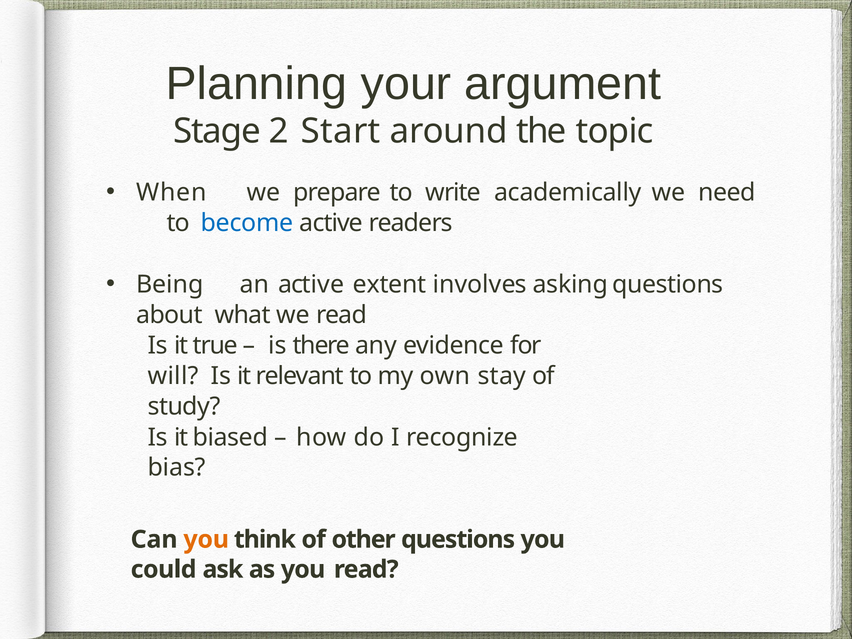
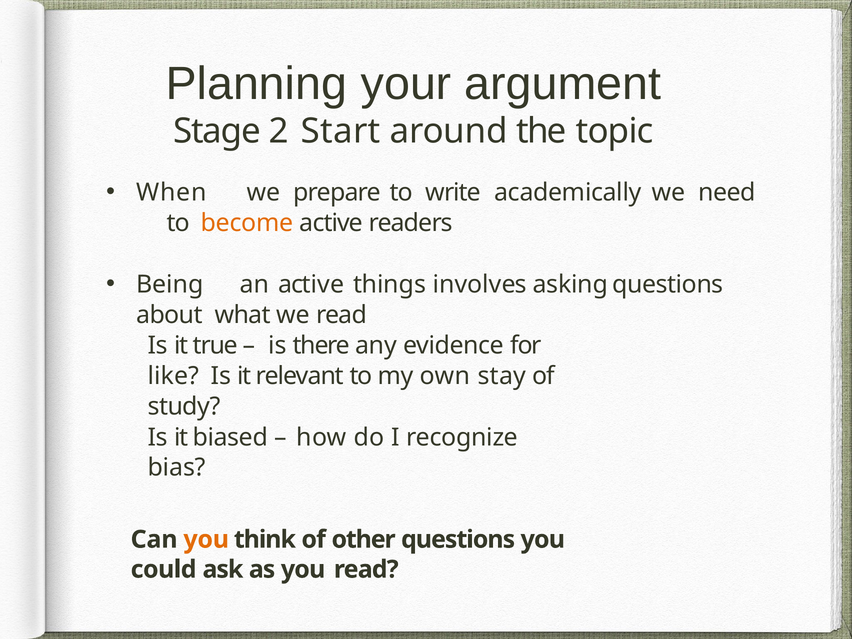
become colour: blue -> orange
extent: extent -> things
will: will -> like
